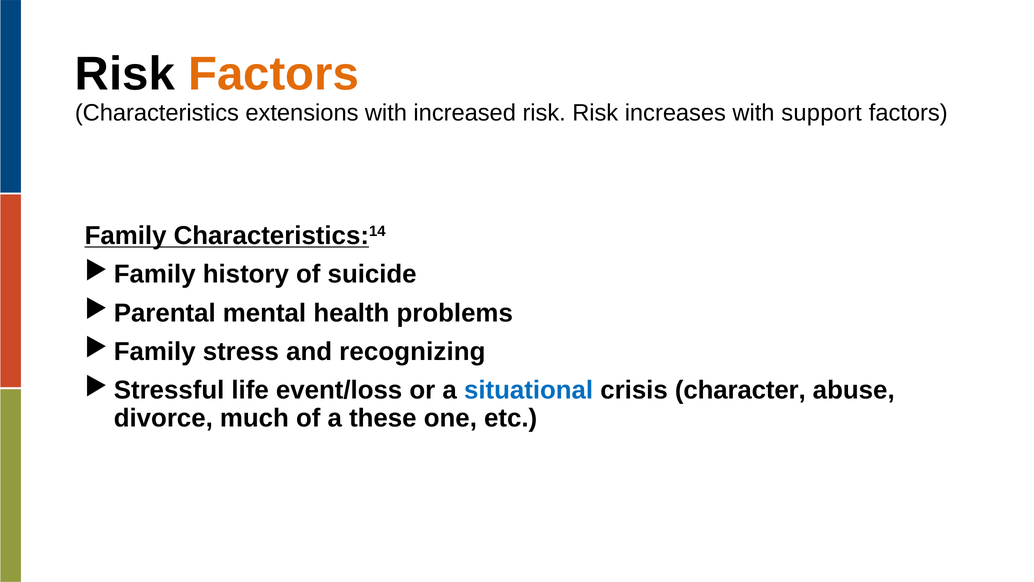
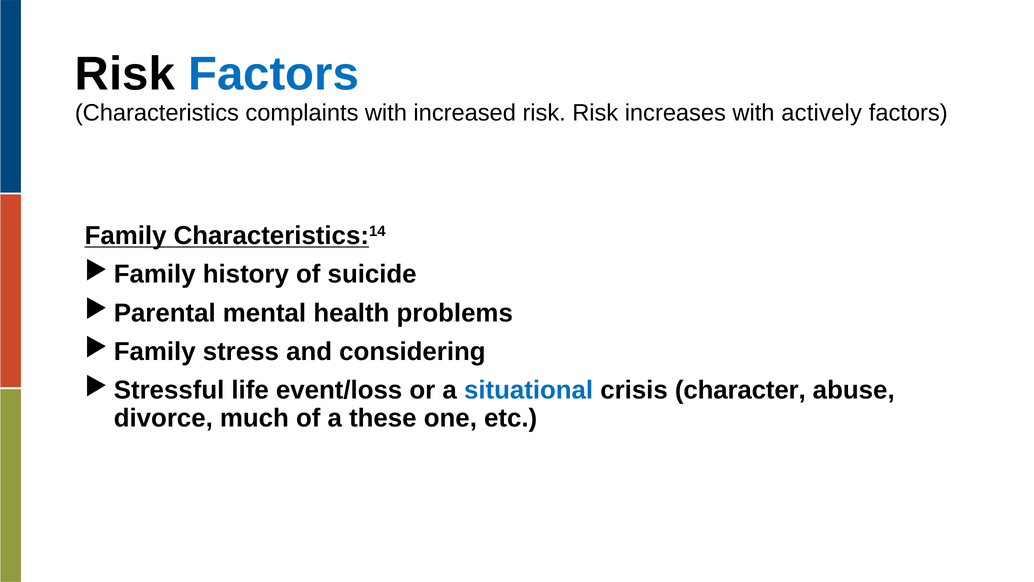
Factors at (274, 74) colour: orange -> blue
extensions: extensions -> complaints
support: support -> actively
recognizing: recognizing -> considering
